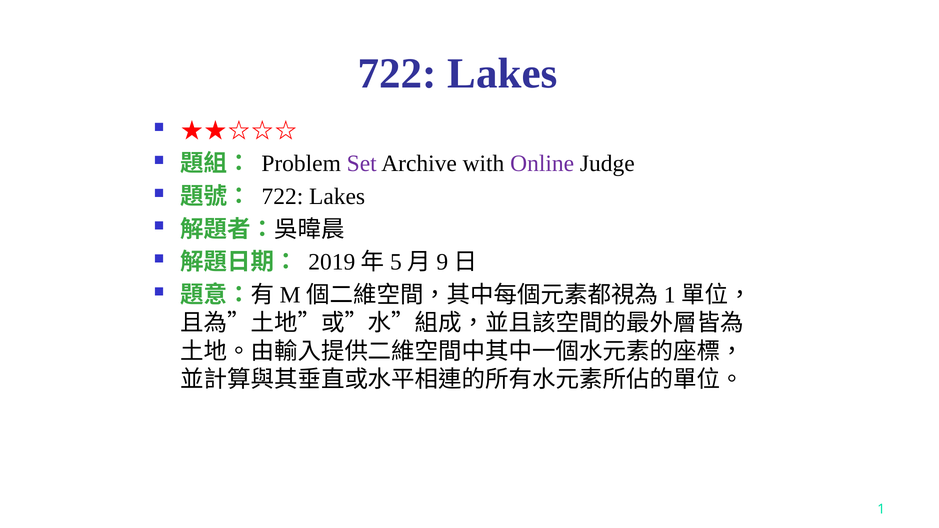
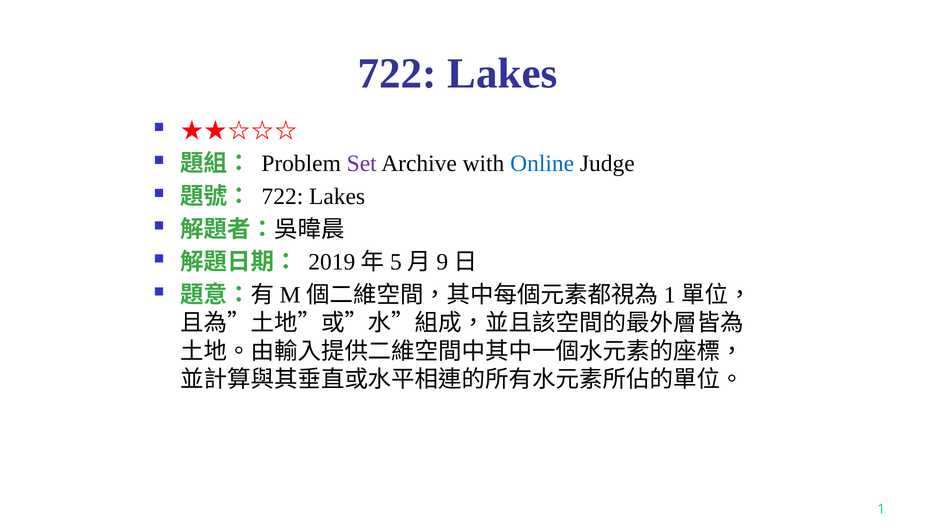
Online colour: purple -> blue
